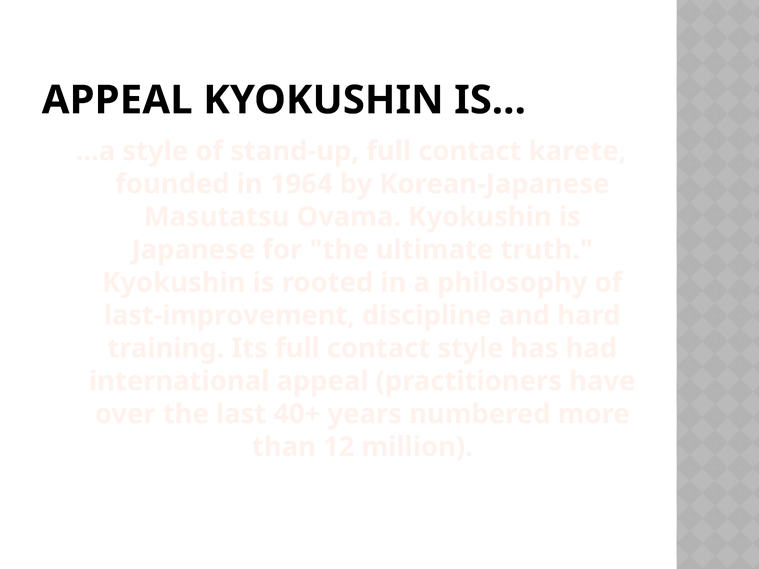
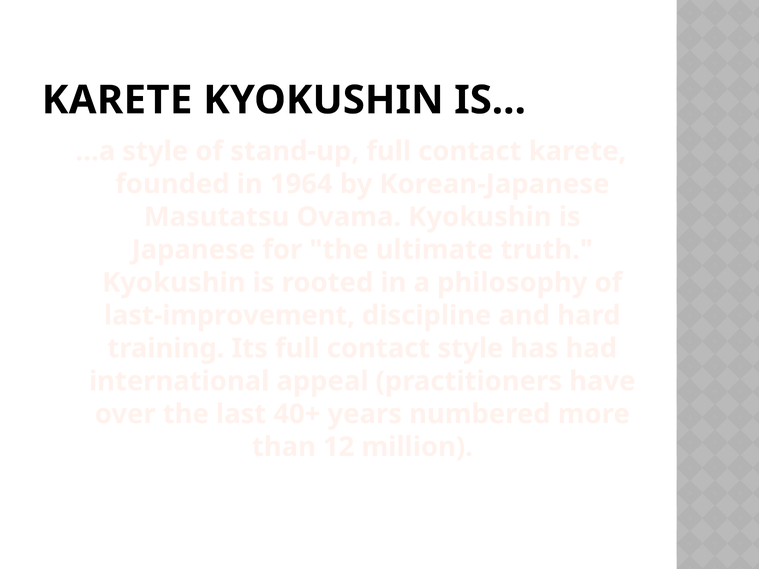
APPEAL at (117, 100): APPEAL -> KARETE
